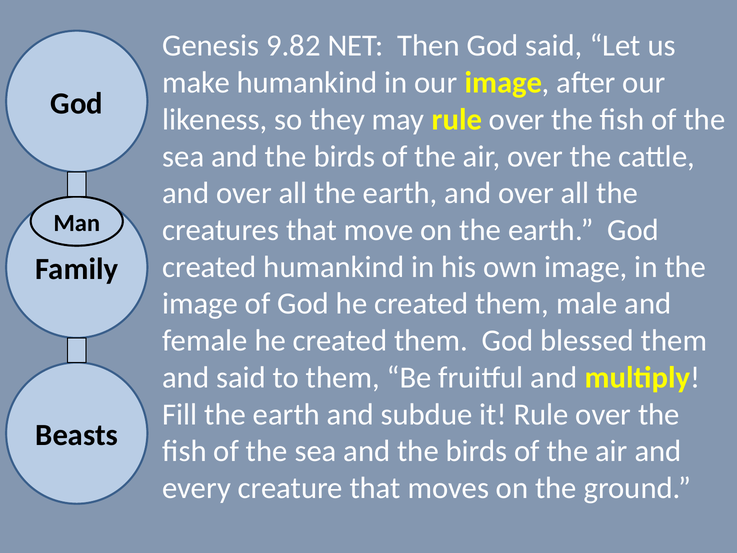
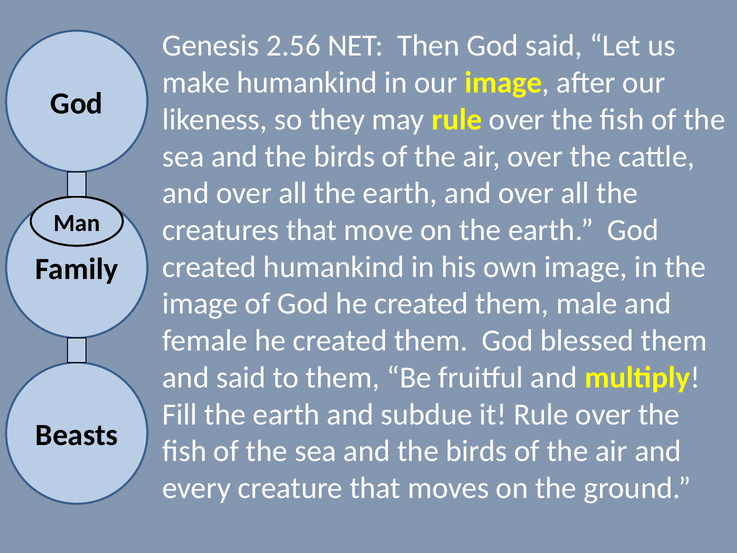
9.82: 9.82 -> 2.56
